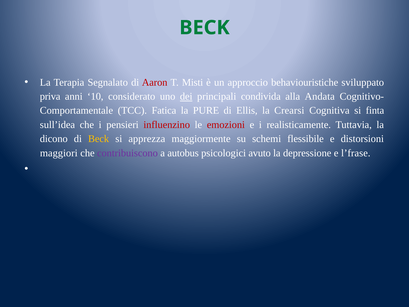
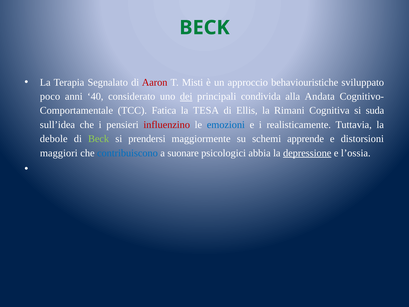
priva: priva -> poco
10: 10 -> 40
PURE: PURE -> TESA
Crearsi: Crearsi -> Rimani
finta: finta -> suda
emozioni colour: red -> blue
dicono: dicono -> debole
Beck at (99, 139) colour: yellow -> light green
apprezza: apprezza -> prendersi
flessibile: flessibile -> apprende
contribuiscono colour: purple -> blue
autobus: autobus -> suonare
avuto: avuto -> abbia
depressione underline: none -> present
l’frase: l’frase -> l’ossia
